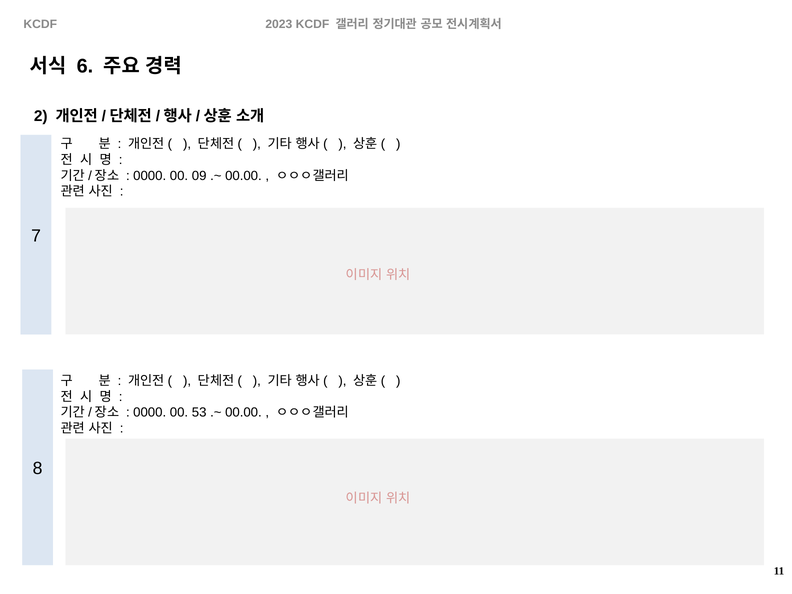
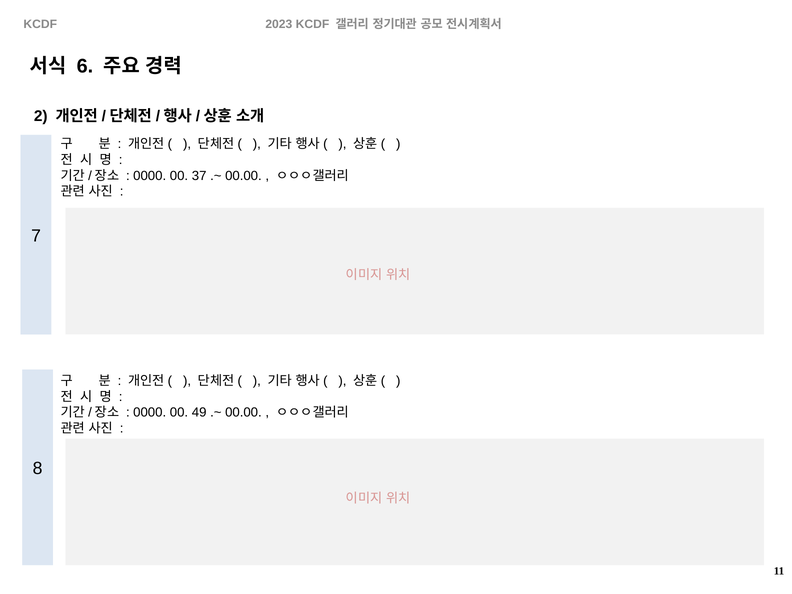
09: 09 -> 37
53: 53 -> 49
